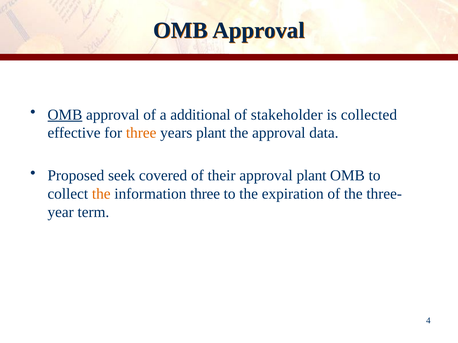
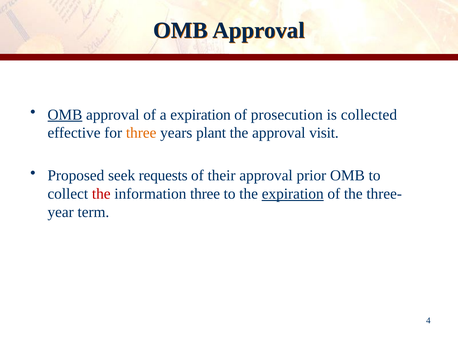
a additional: additional -> expiration
stakeholder: stakeholder -> prosecution
data: data -> visit
covered: covered -> requests
approval plant: plant -> prior
the at (101, 194) colour: orange -> red
expiration at (293, 194) underline: none -> present
